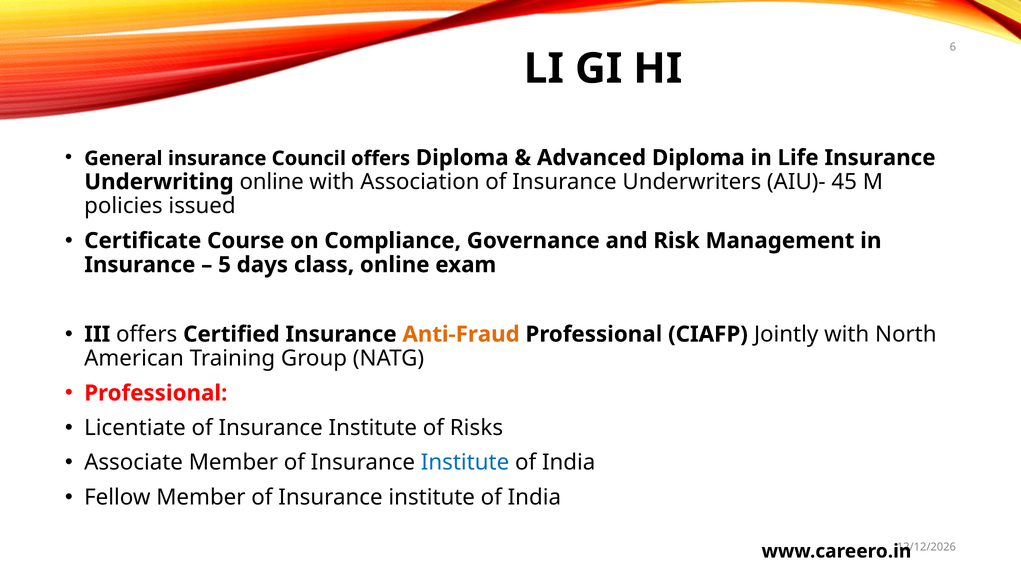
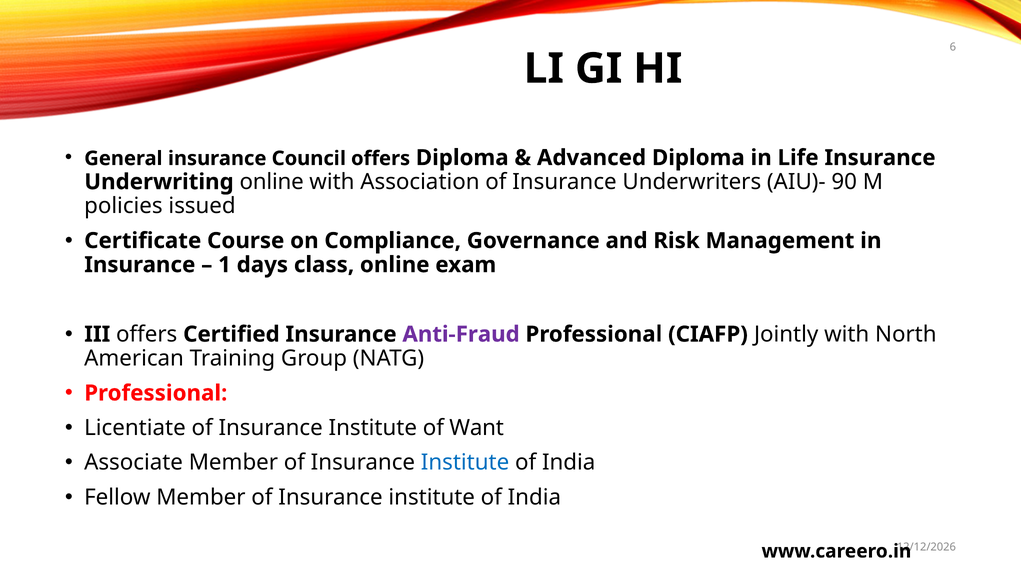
45: 45 -> 90
5: 5 -> 1
Anti-Fraud colour: orange -> purple
Risks: Risks -> Want
